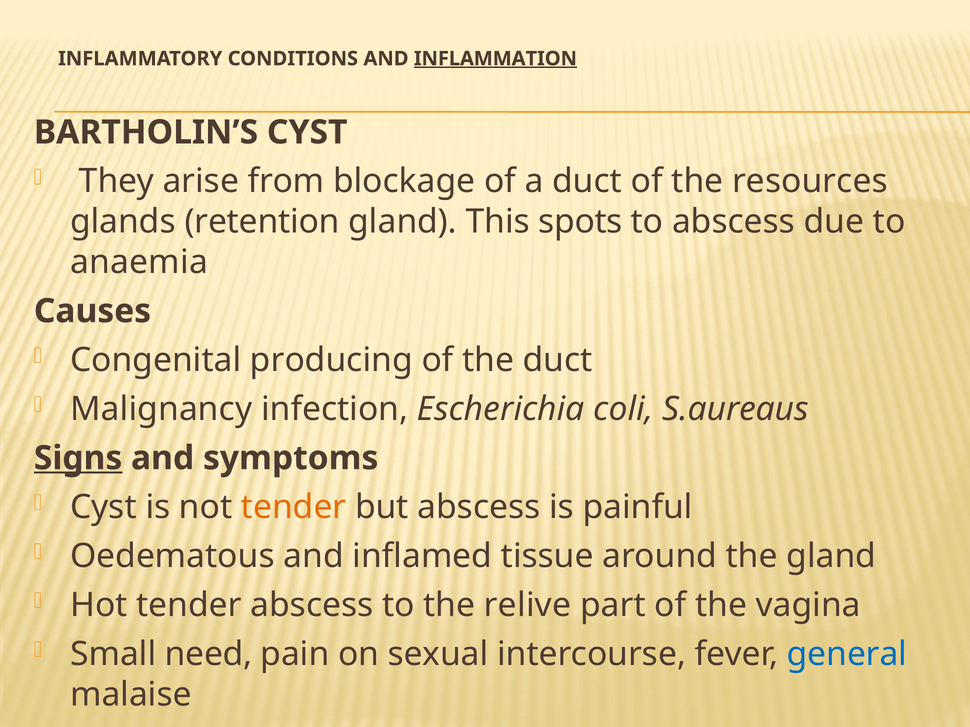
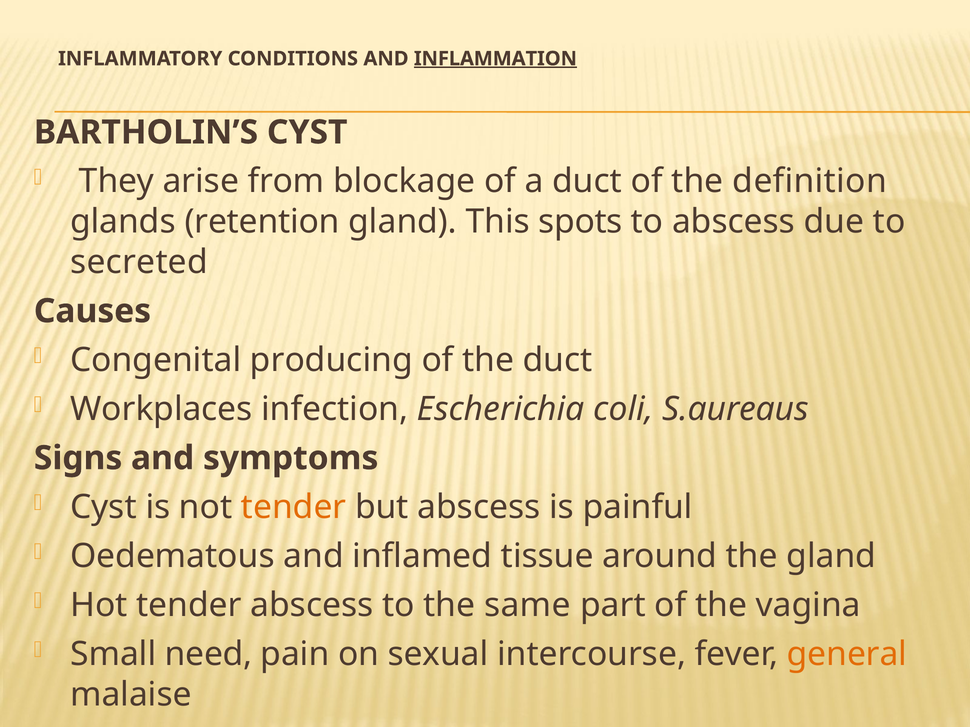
resources: resources -> definition
anaemia: anaemia -> secreted
Malignancy: Malignancy -> Workplaces
Signs underline: present -> none
relive: relive -> same
general colour: blue -> orange
